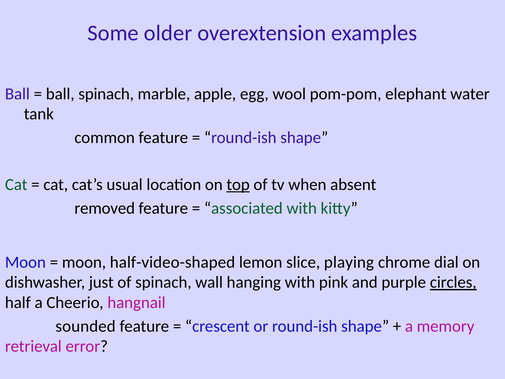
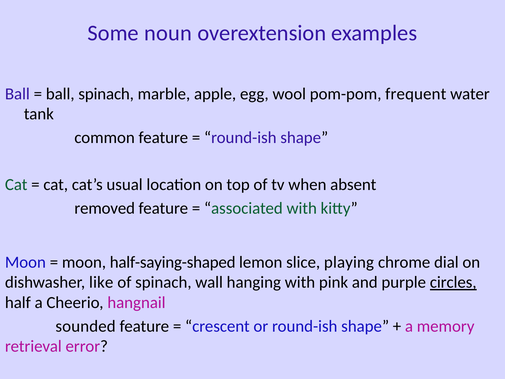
older: older -> noun
elephant: elephant -> frequent
top underline: present -> none
half-video-shaped: half-video-shaped -> half-saying-shaped
just: just -> like
